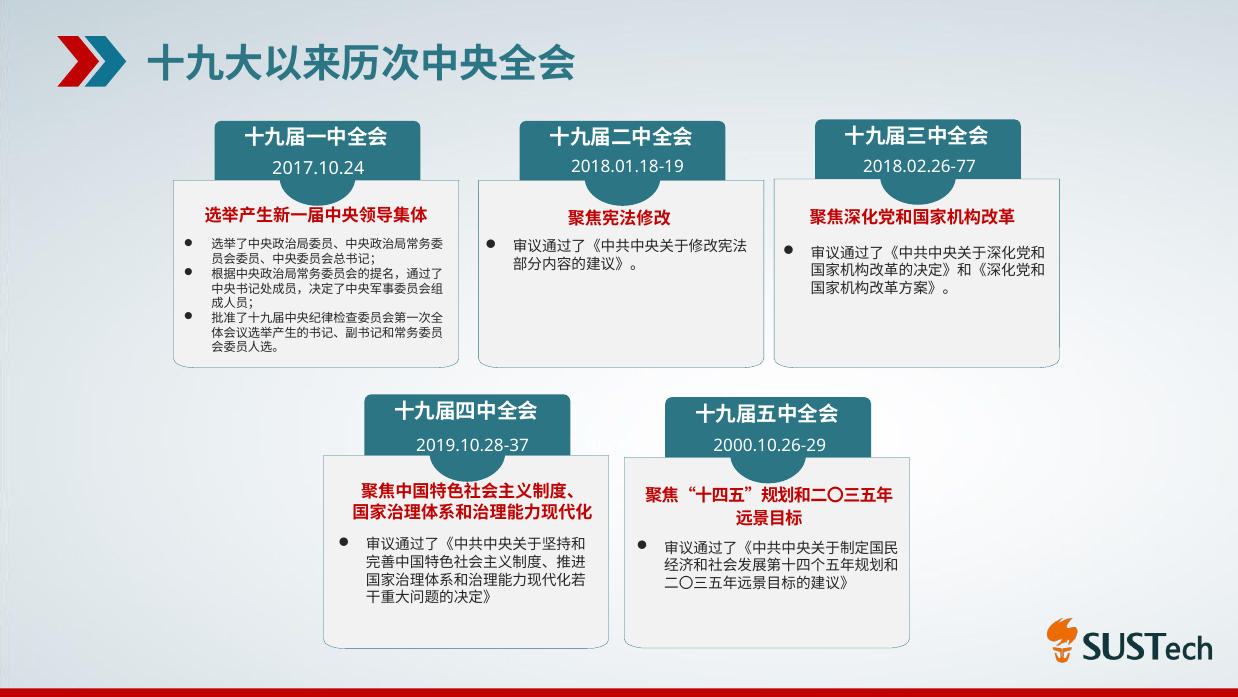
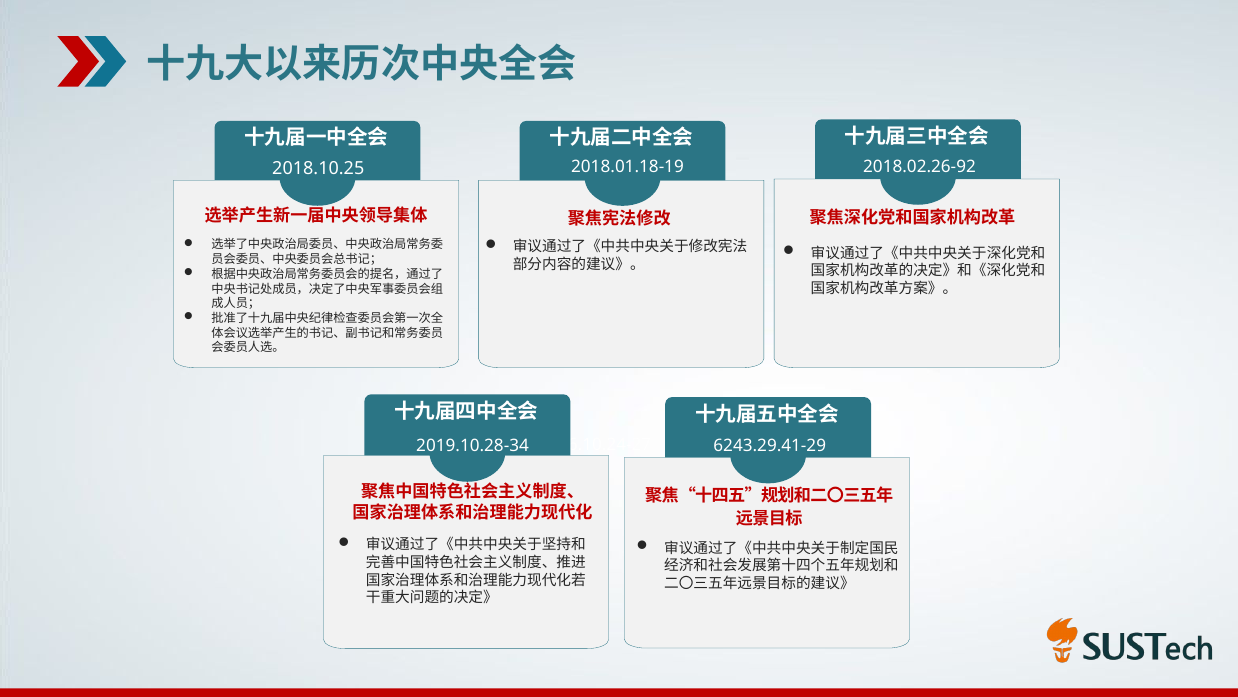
2017.10.24: 2017.10.24 -> 2018.10.25
2018.02.26-77: 2018.02.26-77 -> 2018.02.26-92
2019.10.28-37: 2019.10.28-37 -> 2019.10.28-34
2000.10.26-29: 2000.10.26-29 -> 6243.29.41-29
